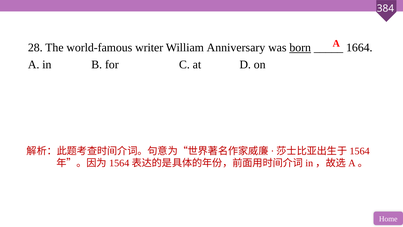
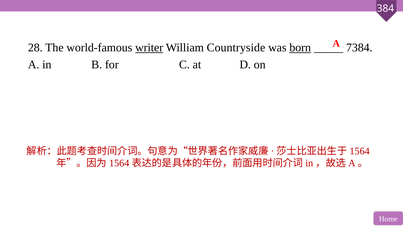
writer underline: none -> present
Anniversary: Anniversary -> Countryside
1664: 1664 -> 7384
